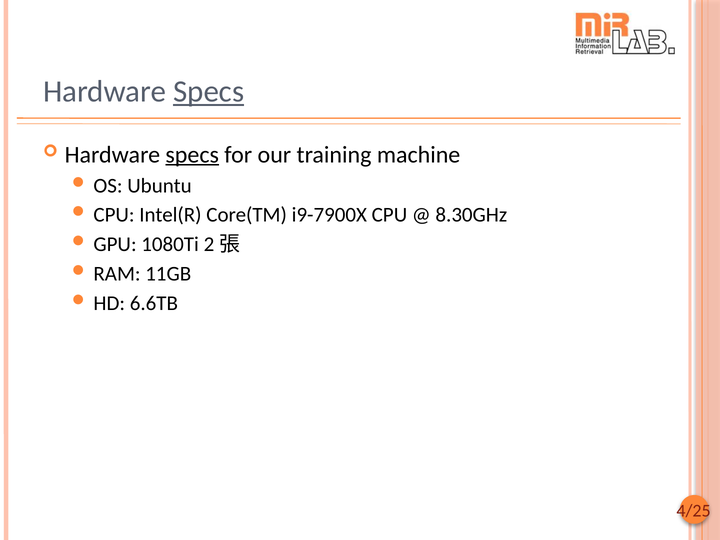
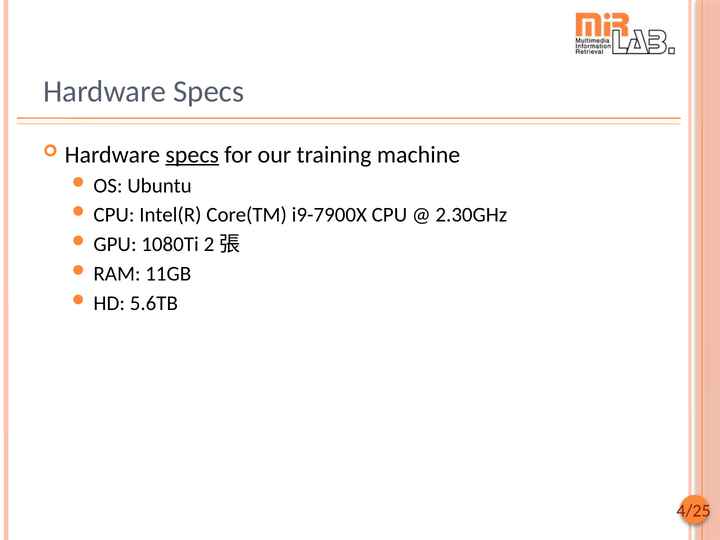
Specs at (209, 92) underline: present -> none
8.30GHz: 8.30GHz -> 2.30GHz
6.6TB: 6.6TB -> 5.6TB
